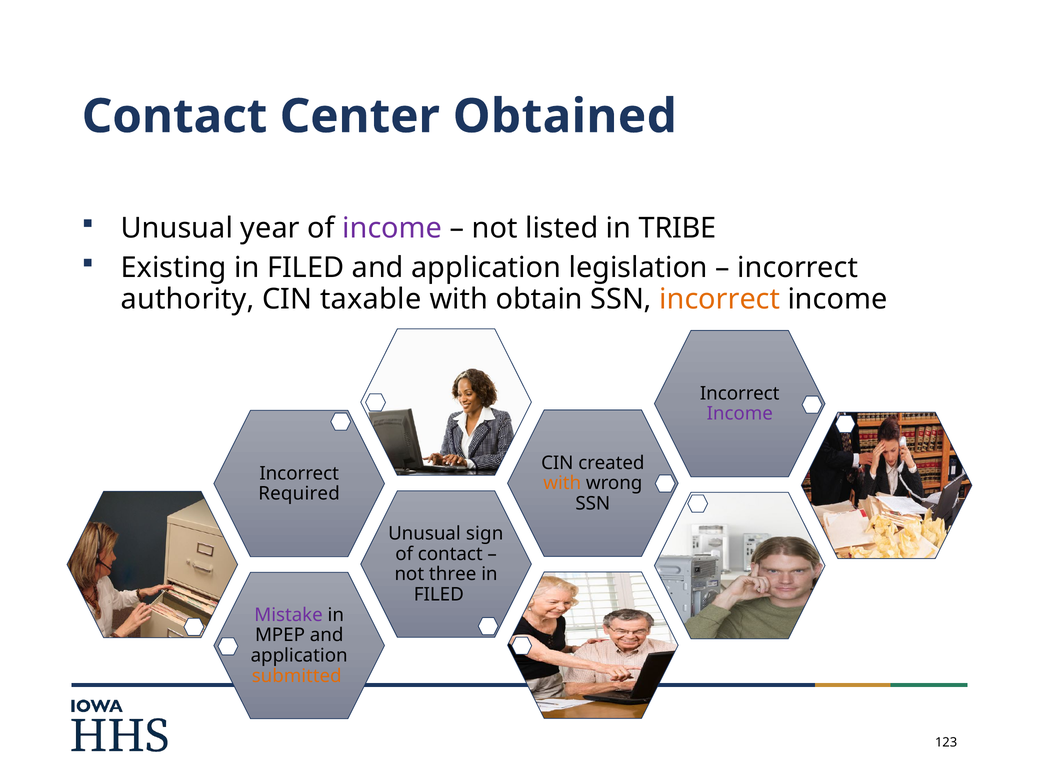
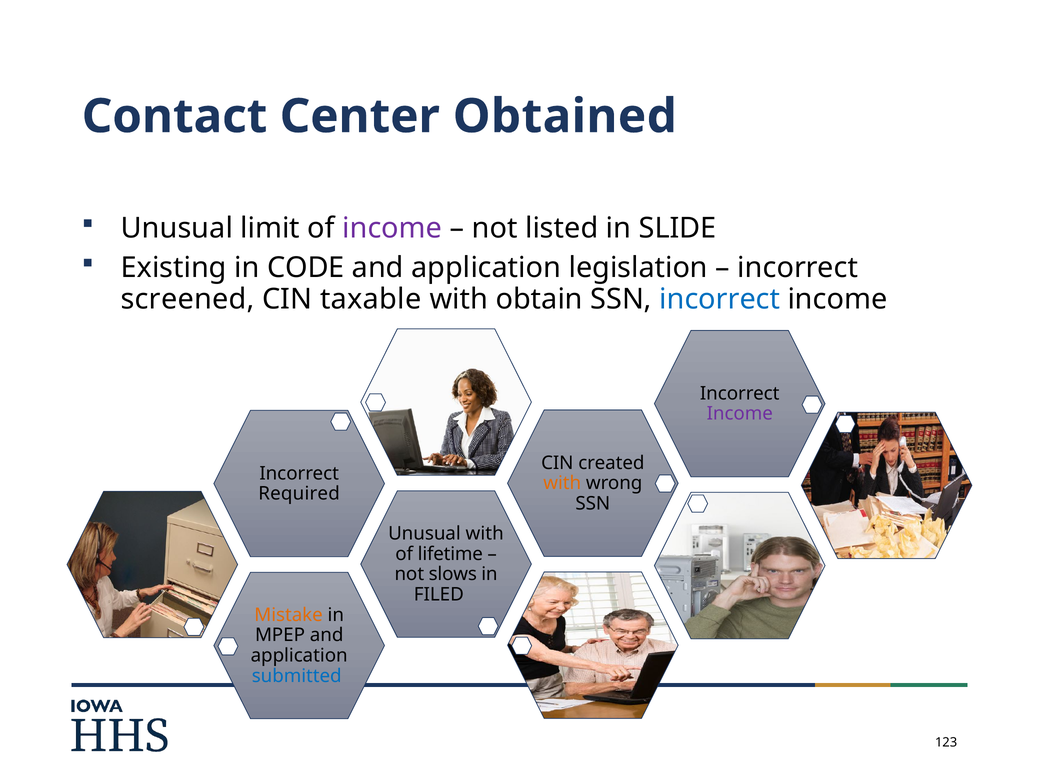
year: year -> limit
TRIBE: TRIBE -> SLIDE
FILED at (306, 268): FILED -> CODE
authority: authority -> screened
incorrect at (720, 299) colour: orange -> blue
Unusual sign: sign -> with
of contact: contact -> lifetime
three: three -> slows
Mistake colour: purple -> orange
submitted colour: orange -> blue
